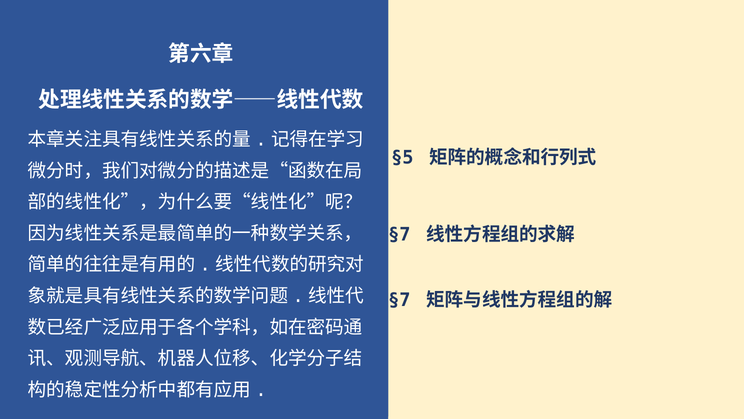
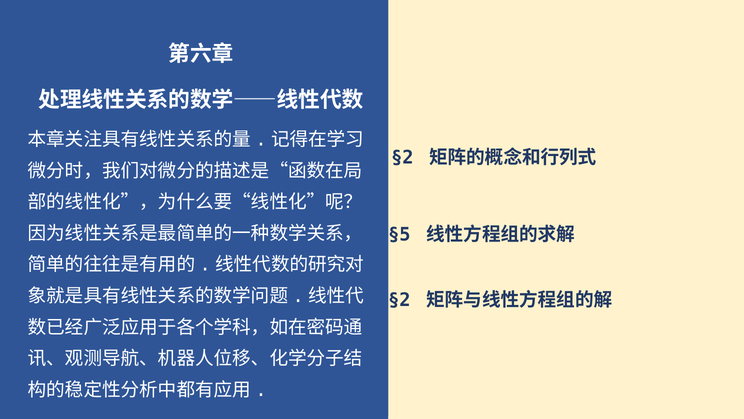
§5 at (402, 157): §5 -> §2
§7 at (399, 234): §7 -> §5
§7 at (399, 300): §7 -> §2
